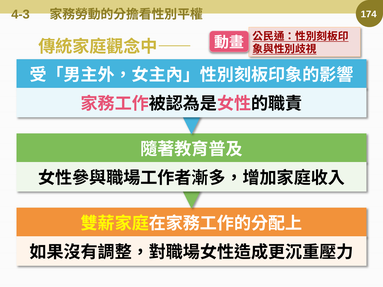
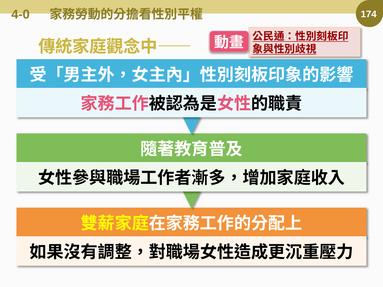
4-3: 4-3 -> 4-0
